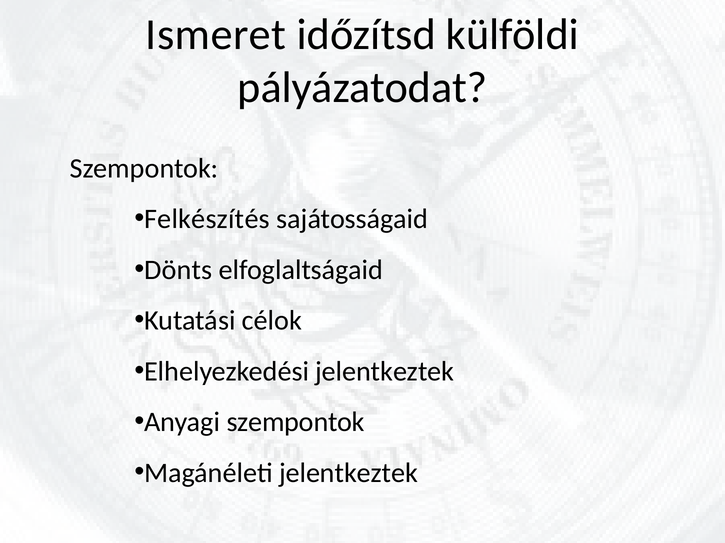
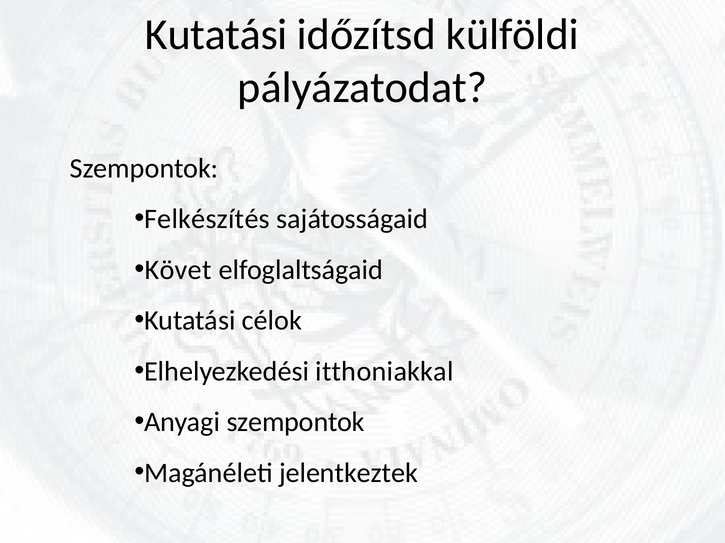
Ismeret at (216, 35): Ismeret -> Kutatási
Dönts: Dönts -> Követ
Elhelyezkedési jelentkeztek: jelentkeztek -> itthoniakkal
